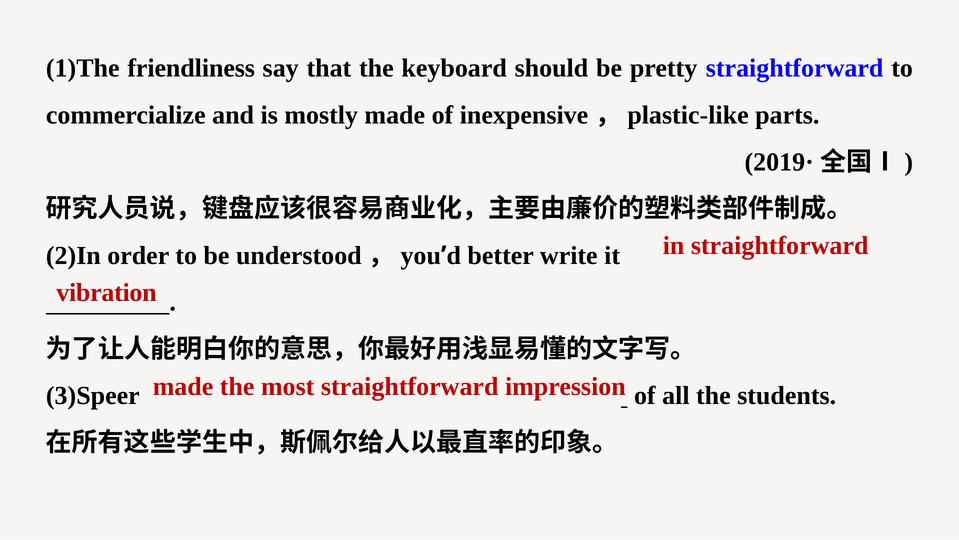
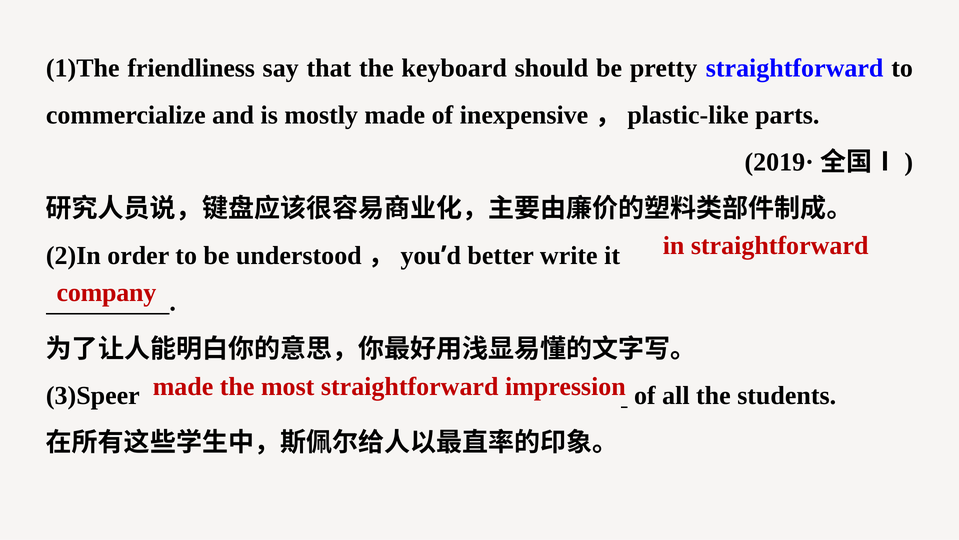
vibration: vibration -> company
